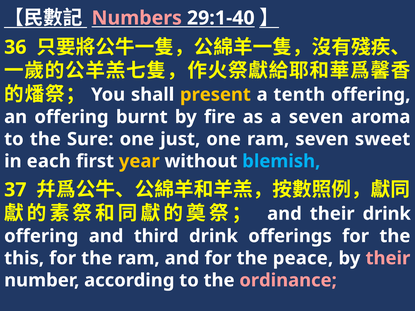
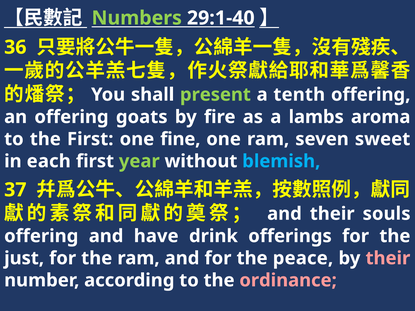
Numbers colour: pink -> light green
present colour: yellow -> light green
burnt: burnt -> goats
a seven: seven -> lambs
the Sure: Sure -> First
just: just -> fine
year colour: yellow -> light green
their drink: drink -> souls
third: third -> have
this: this -> just
